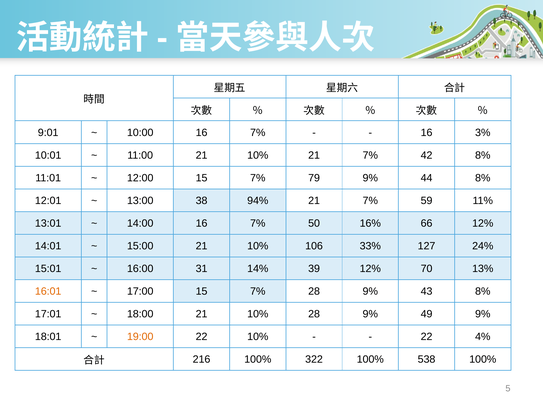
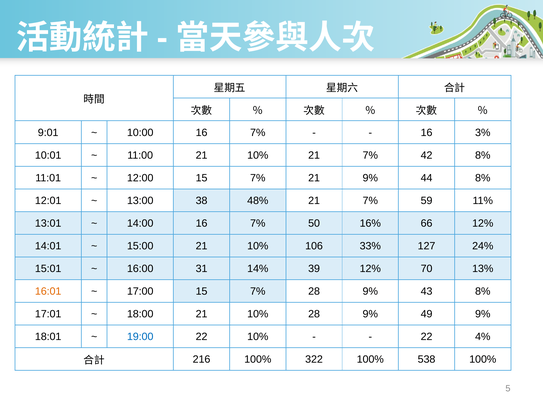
7% 79: 79 -> 21
94%: 94% -> 48%
19:00 colour: orange -> blue
